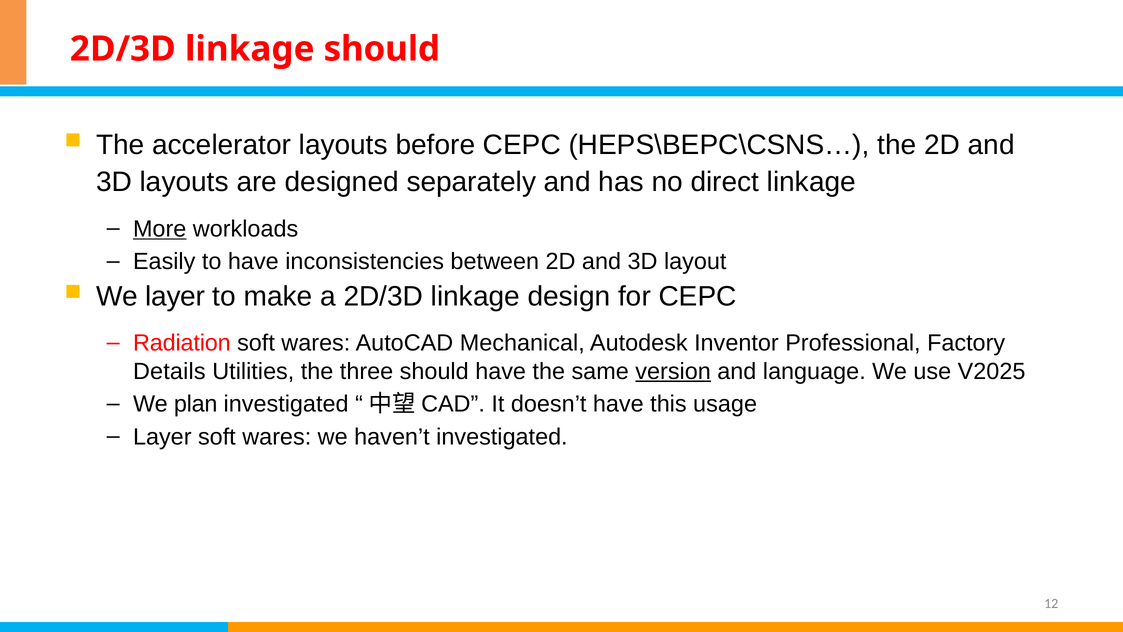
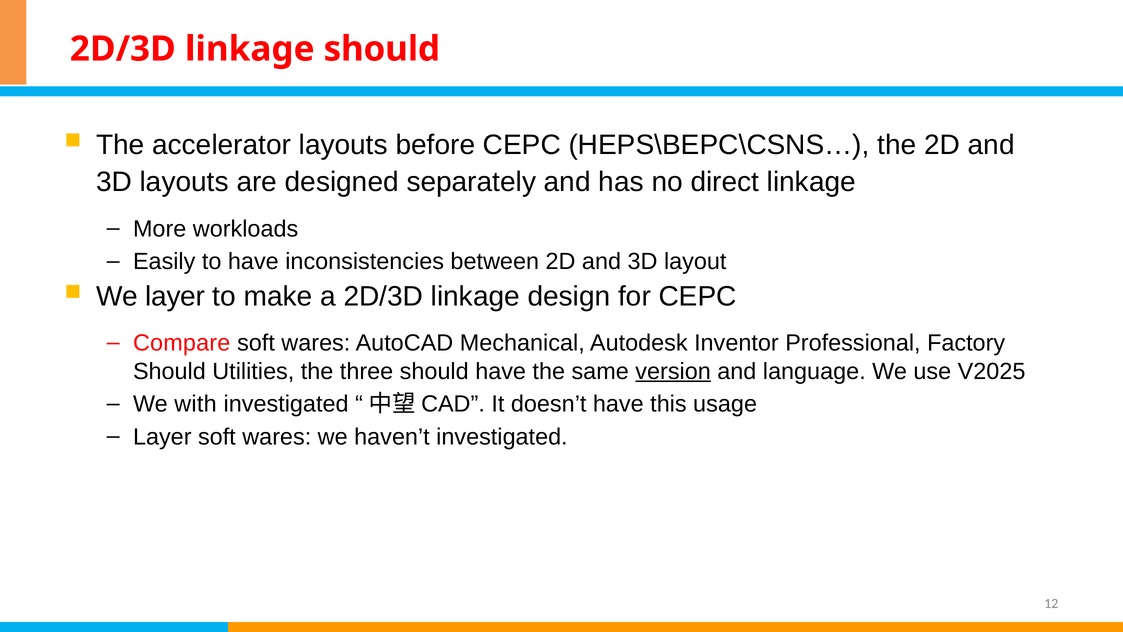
More underline: present -> none
Radiation: Radiation -> Compare
Details at (169, 371): Details -> Should
plan: plan -> with
